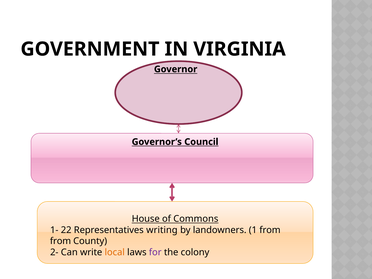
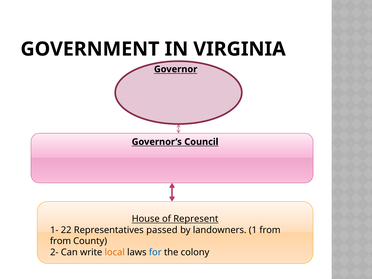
Commons: Commons -> Represent
writing: writing -> passed
for colour: purple -> blue
